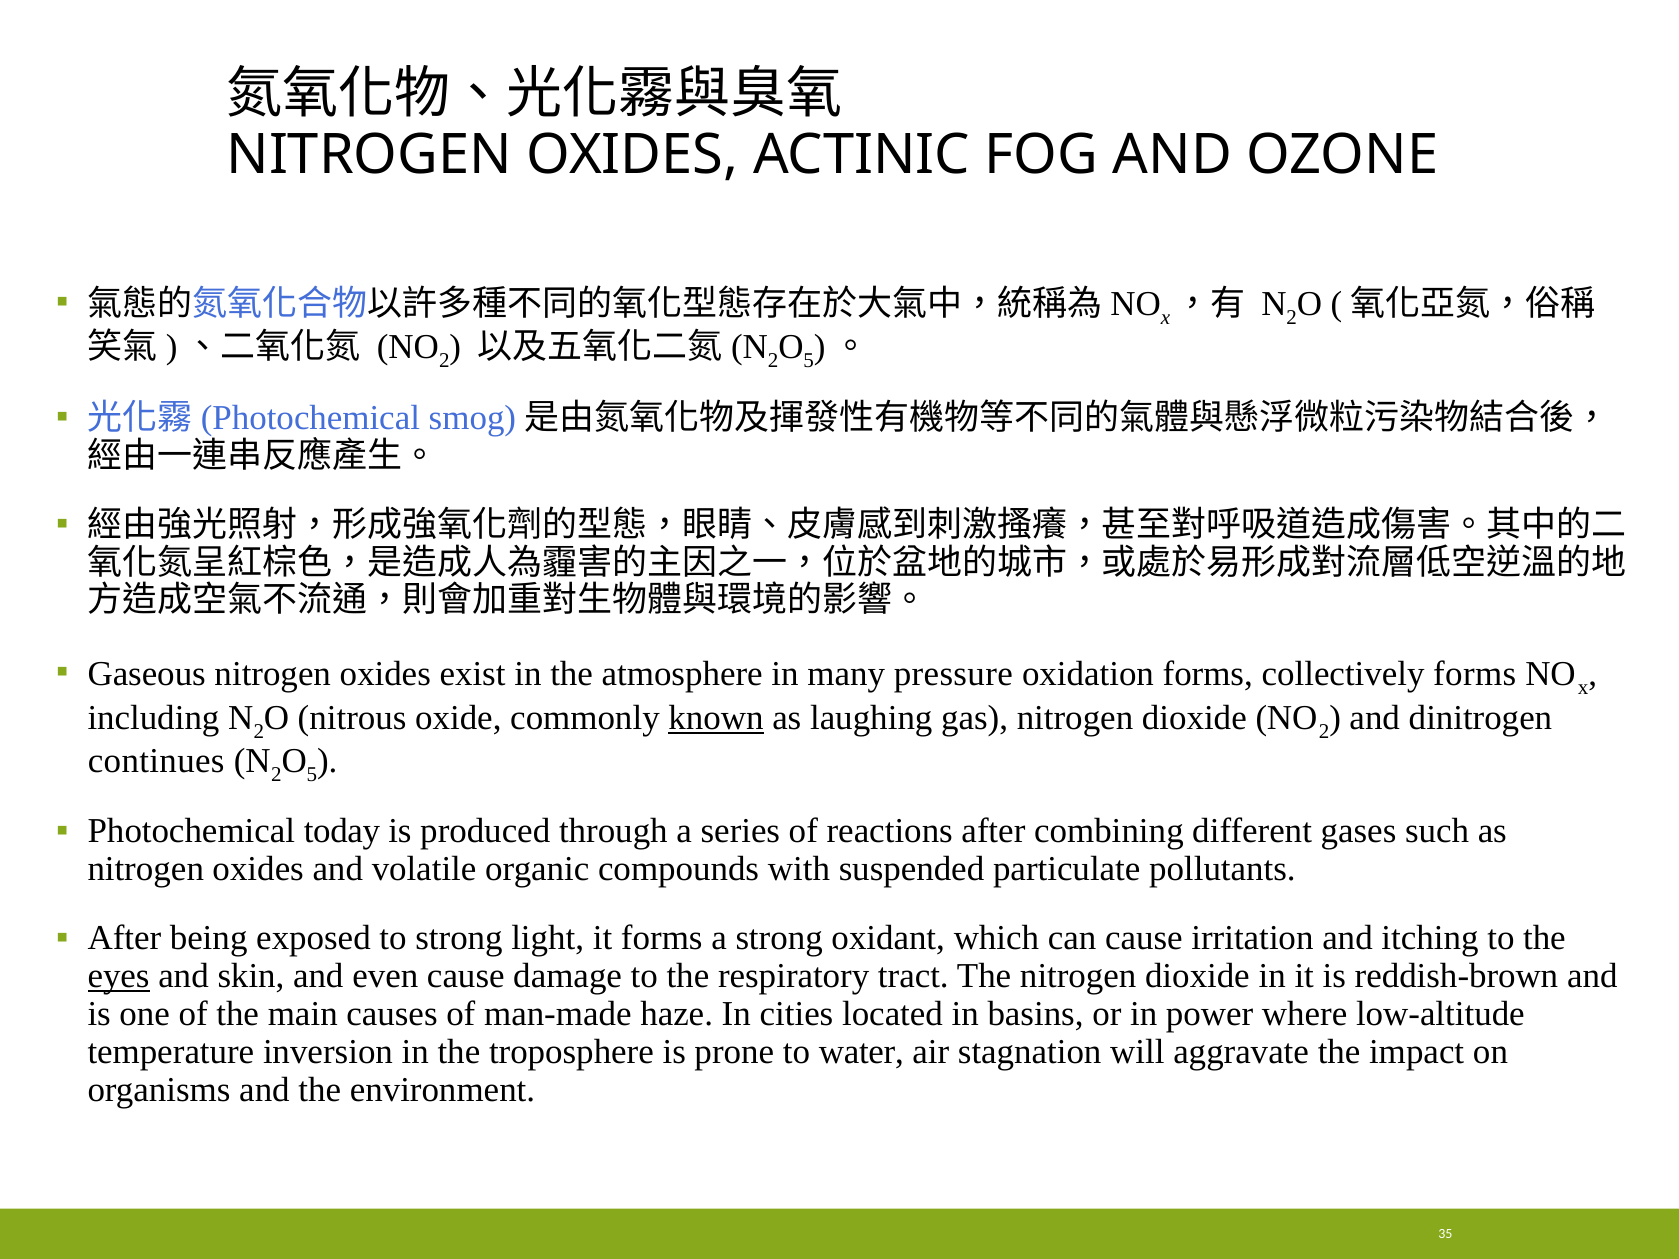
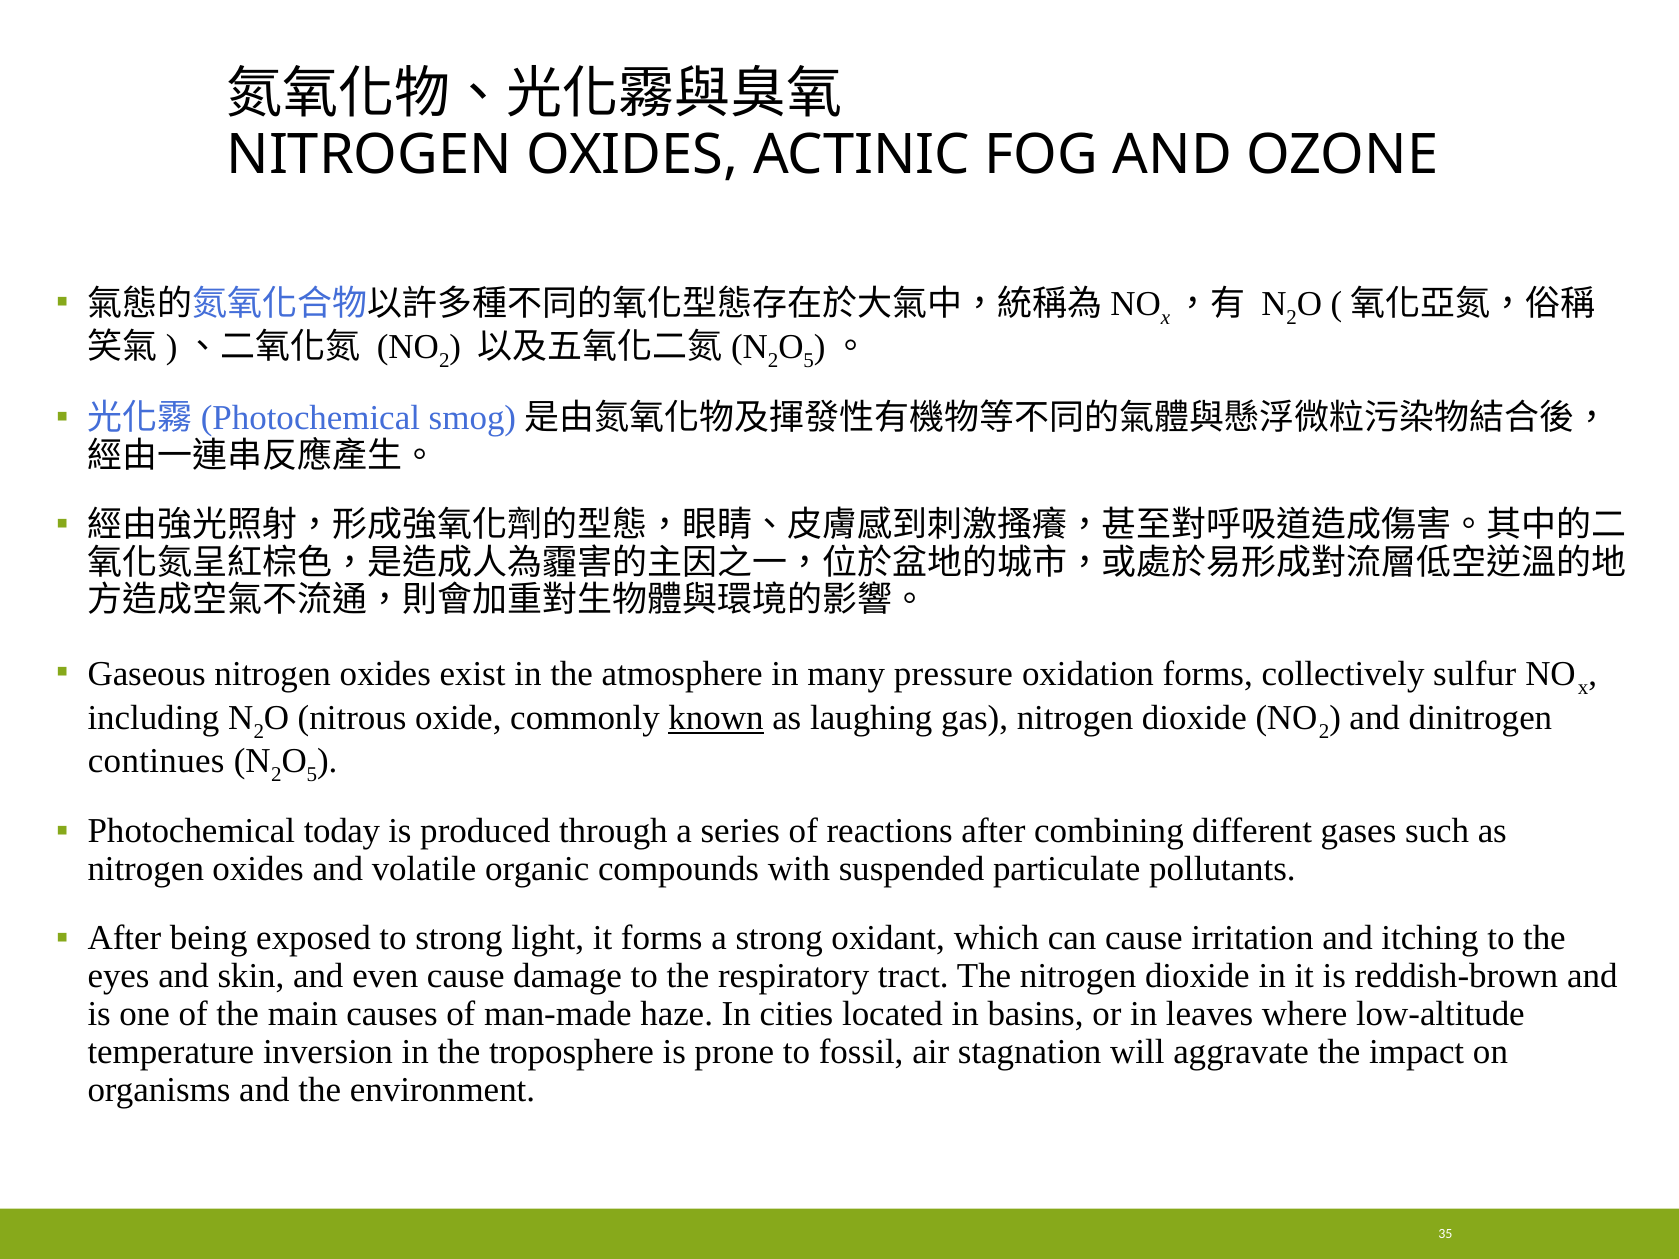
collectively forms: forms -> sulfur
eyes underline: present -> none
power: power -> leaves
water: water -> fossil
